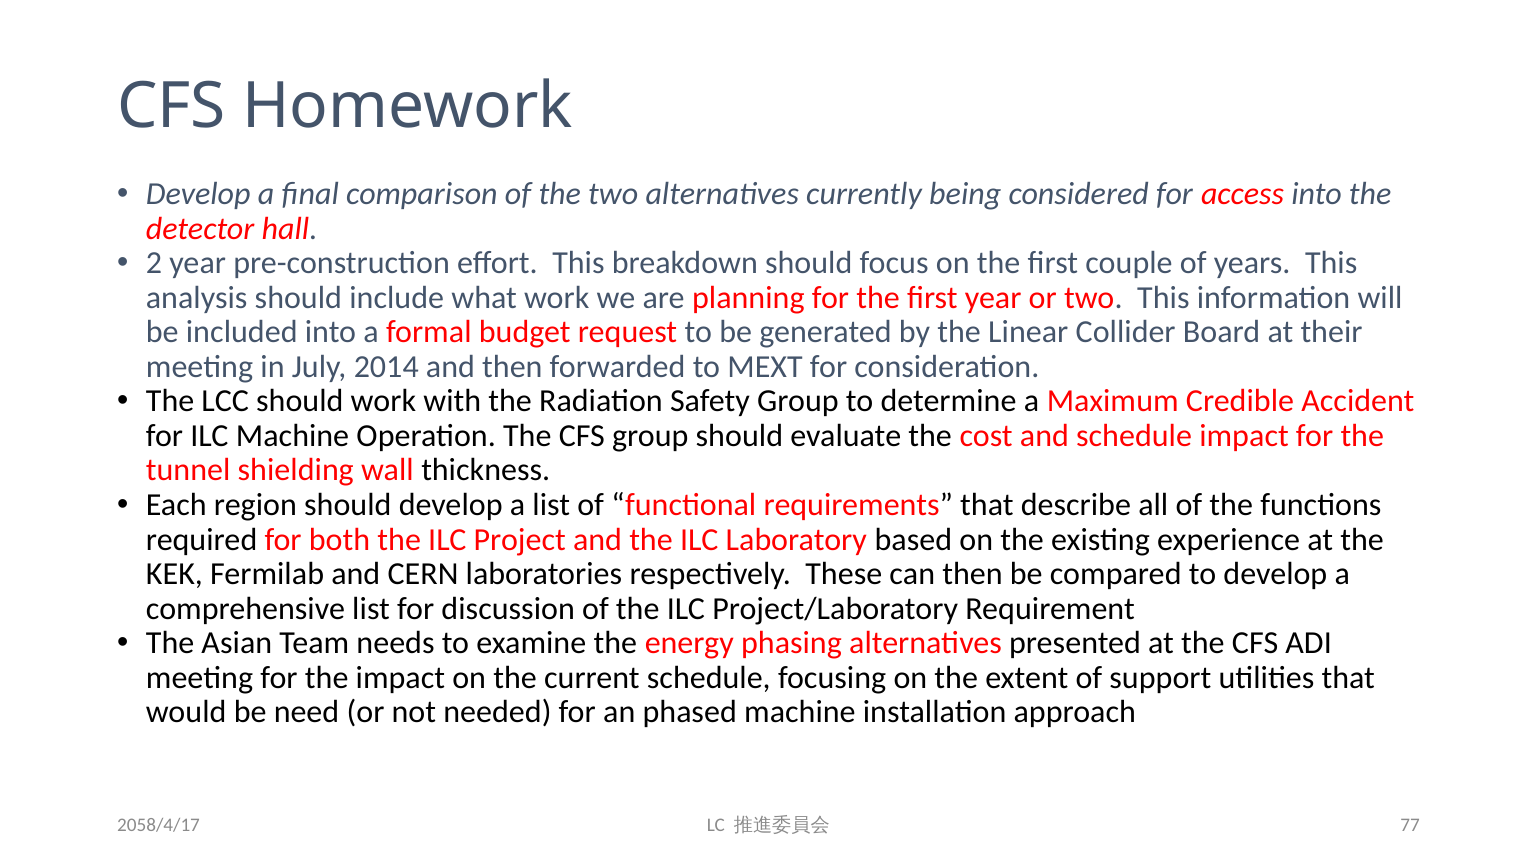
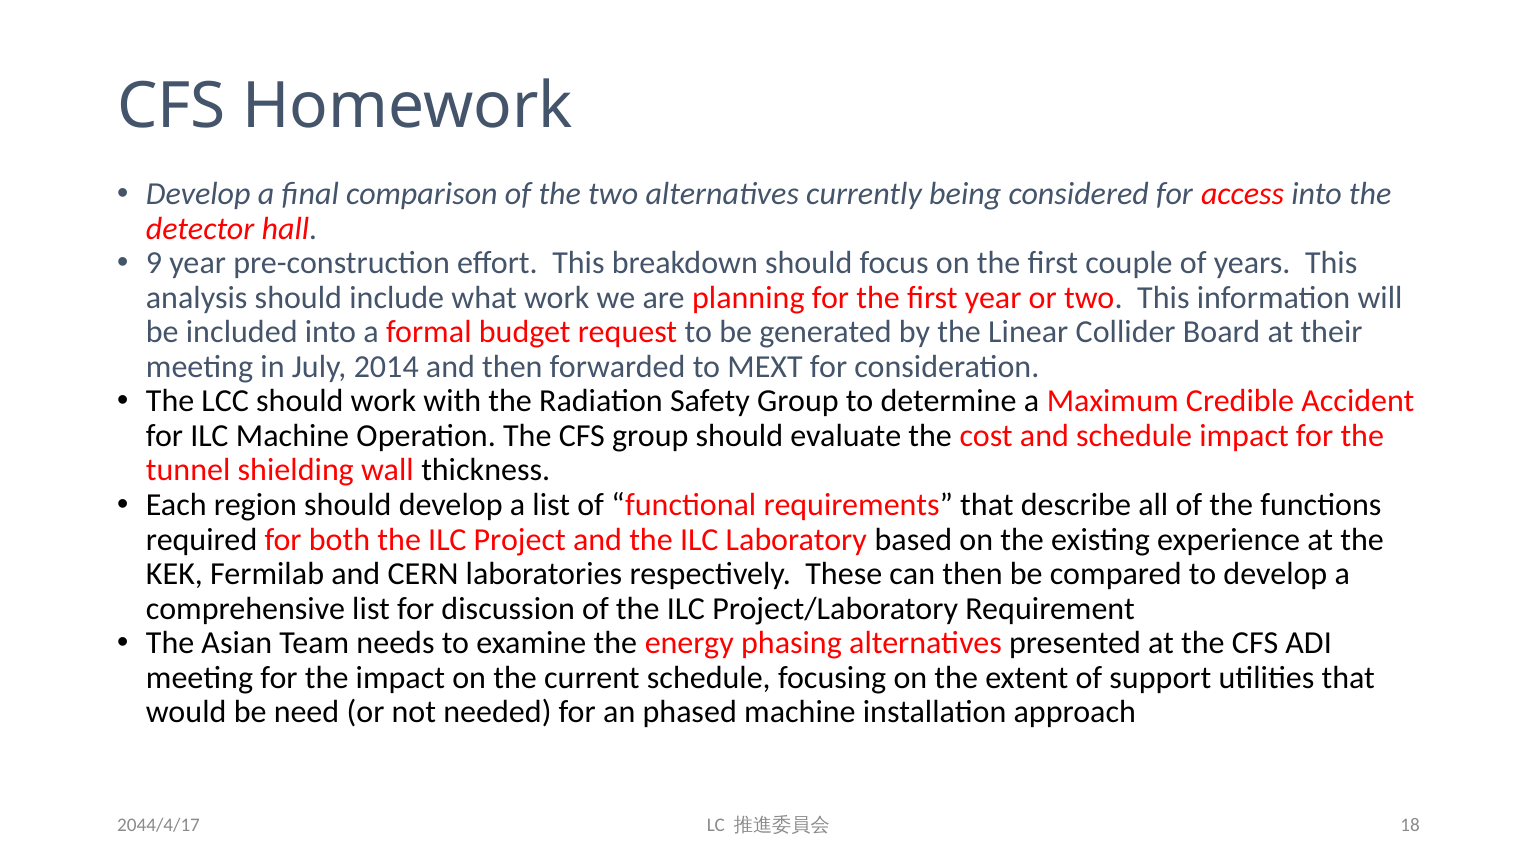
2: 2 -> 9
2058/4/17: 2058/4/17 -> 2044/4/17
77: 77 -> 18
